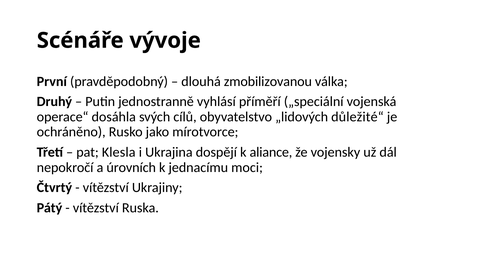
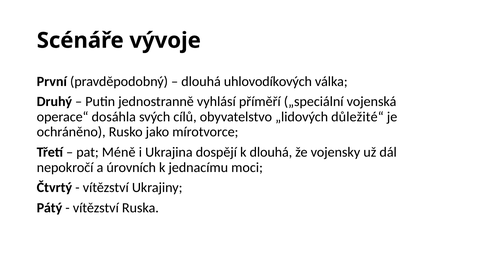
zmobilizovanou: zmobilizovanou -> uhlovodíkových
Klesla: Klesla -> Méně
k aliance: aliance -> dlouhá
